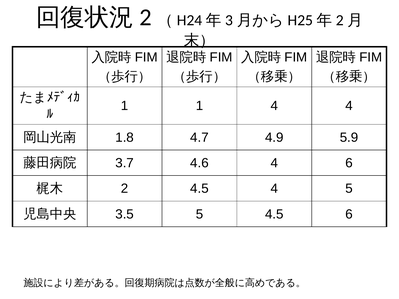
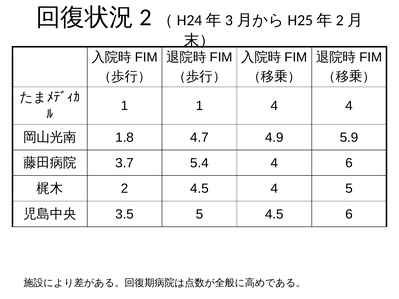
4.6: 4.6 -> 5.4
